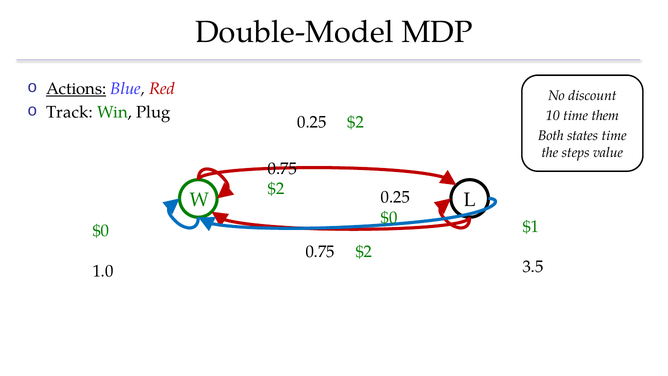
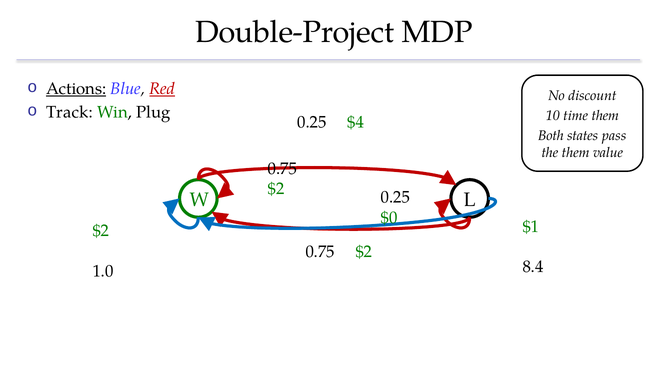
Double-Model: Double-Model -> Double-Project
Red underline: none -> present
0.25 $2: $2 -> $4
states time: time -> pass
the steps: steps -> them
$0 at (101, 231): $0 -> $2
3.5: 3.5 -> 8.4
